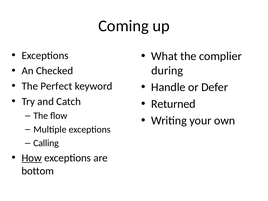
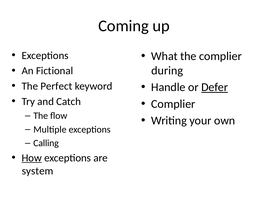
Checked: Checked -> Fictional
Defer underline: none -> present
Returned at (173, 104): Returned -> Complier
bottom: bottom -> system
